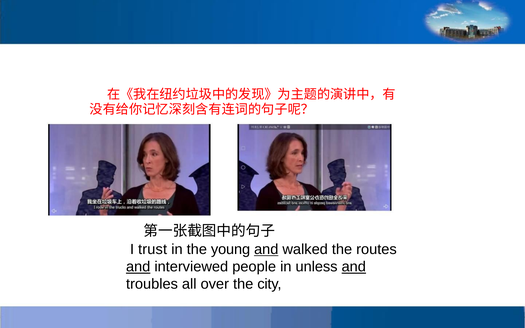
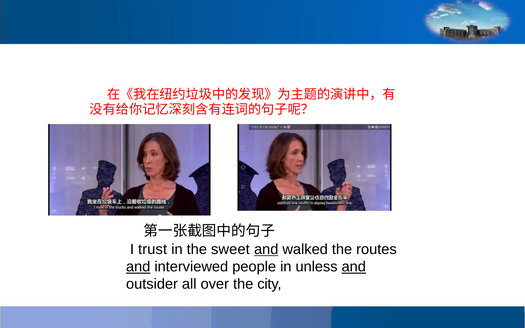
young: young -> sweet
troubles: troubles -> outsider
